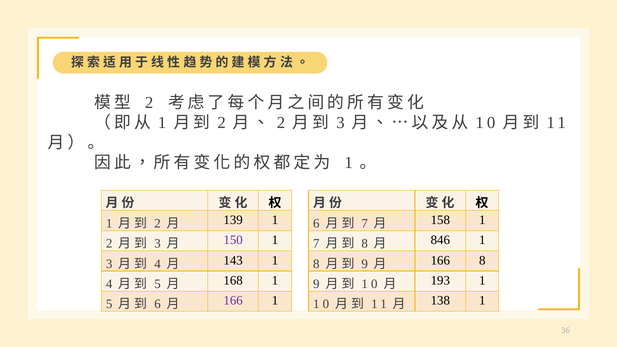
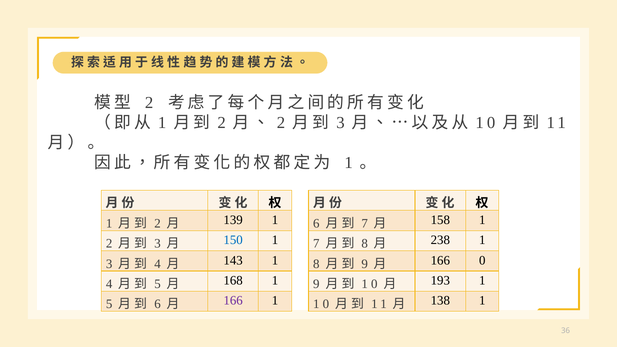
150 colour: purple -> blue
846: 846 -> 238
166 8: 8 -> 0
